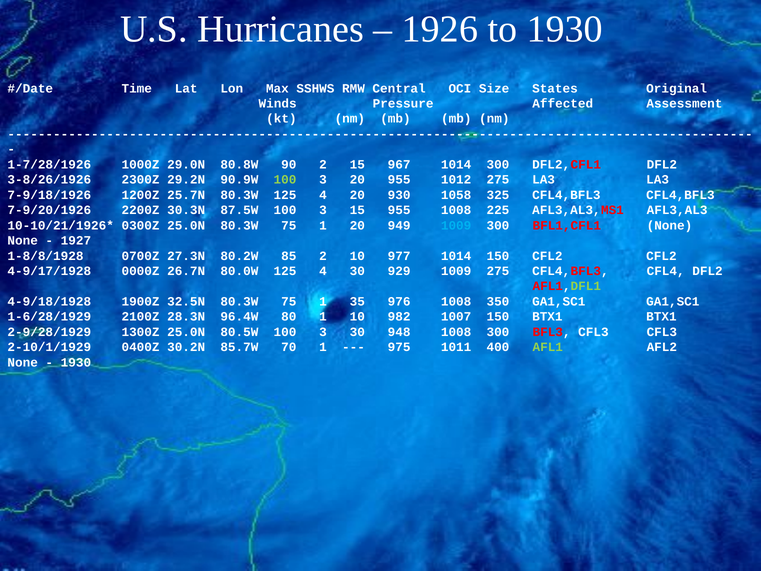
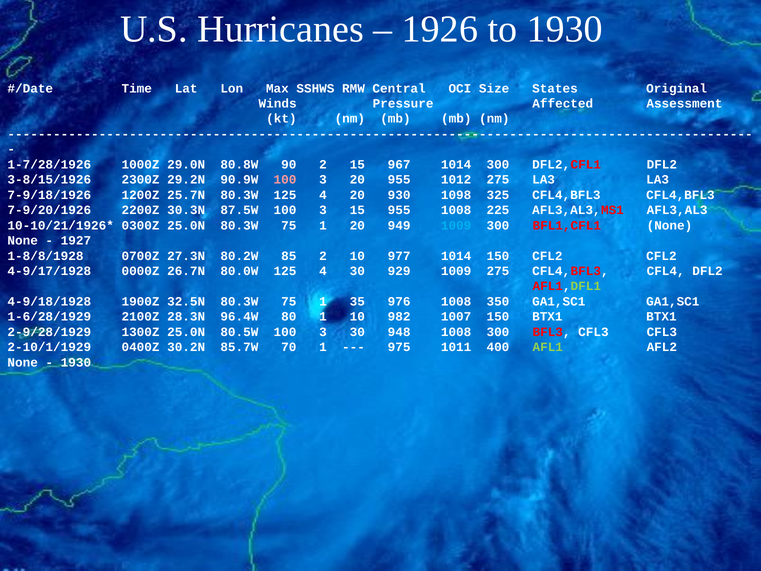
3-8/26/1926: 3-8/26/1926 -> 3-8/15/1926
100 at (285, 180) colour: light green -> pink
1058: 1058 -> 1098
